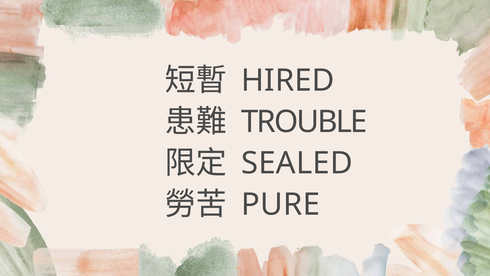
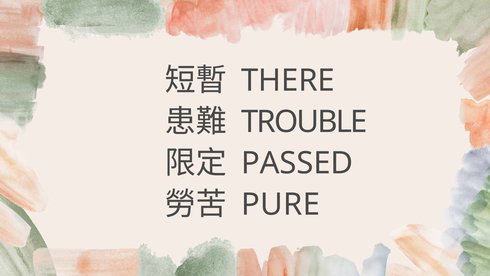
HIRED: HIRED -> THERE
SEALED: SEALED -> PASSED
